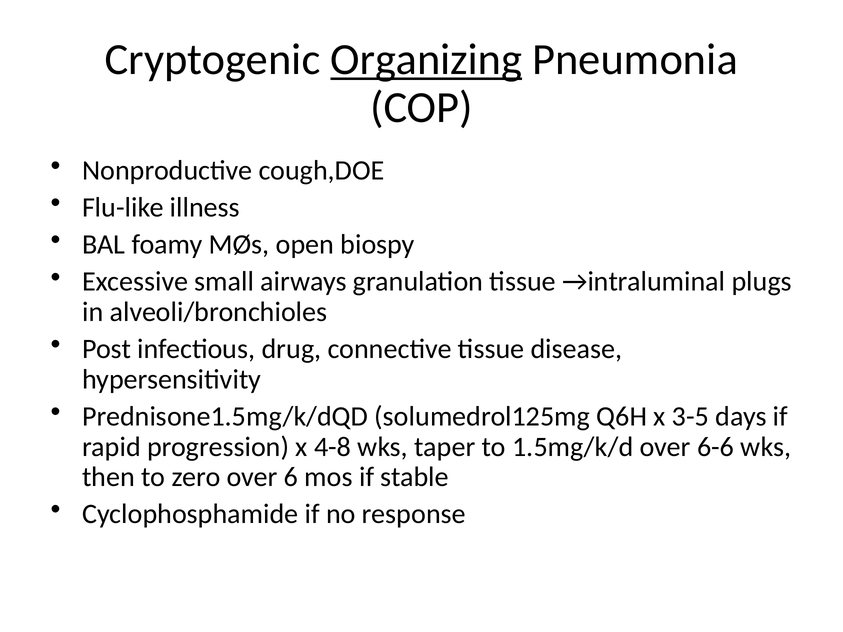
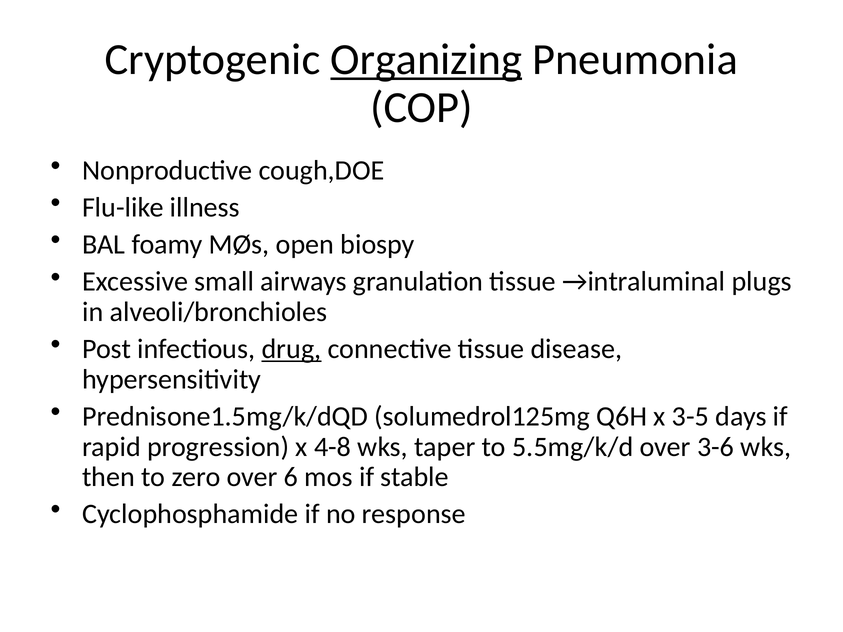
drug underline: none -> present
1.5mg/k/d: 1.5mg/k/d -> 5.5mg/k/d
6-6: 6-6 -> 3-6
